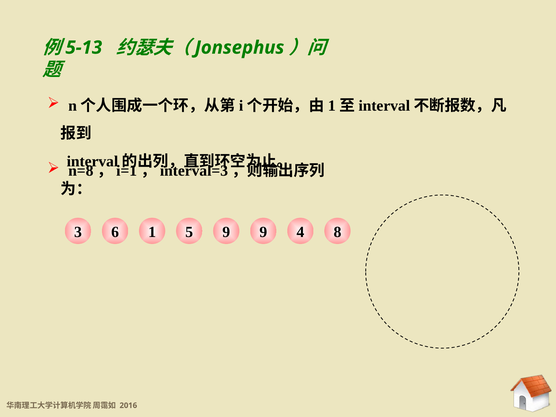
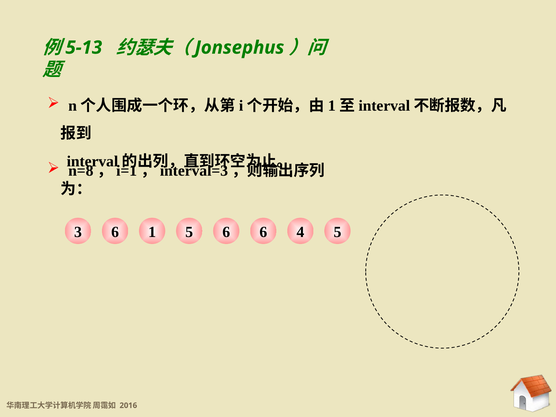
1 9: 9 -> 6
6 9: 9 -> 6
3 8: 8 -> 5
